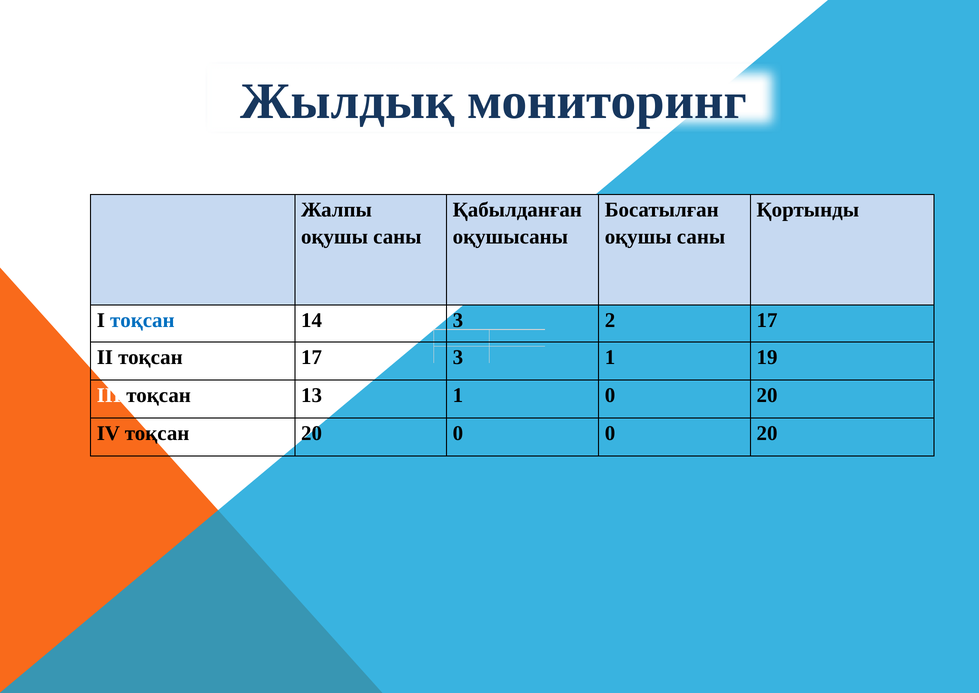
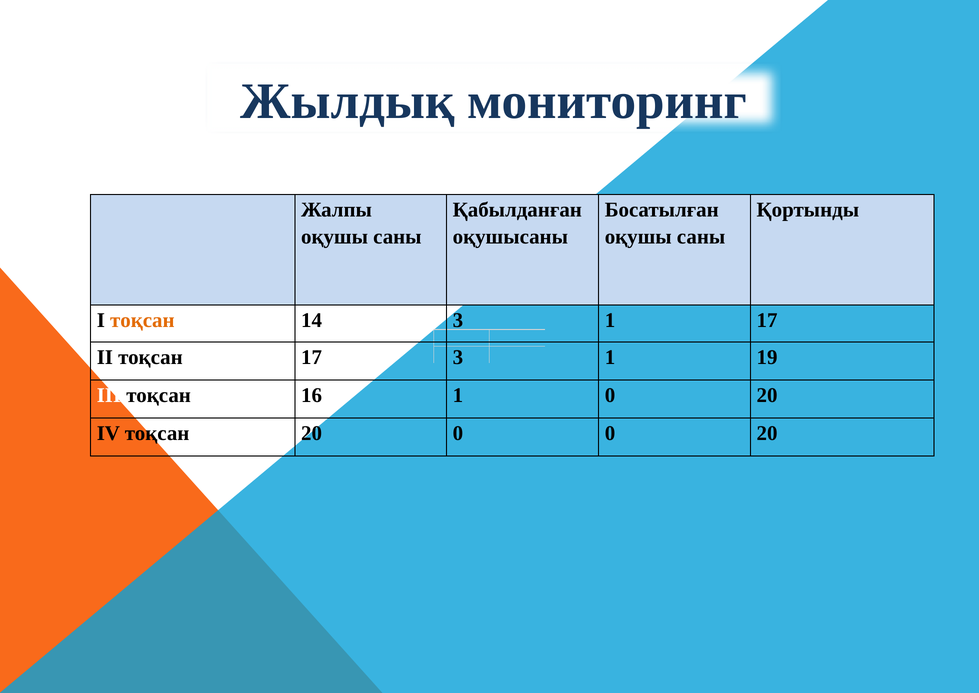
тоқсан at (142, 320) colour: blue -> orange
14 3 2: 2 -> 1
13: 13 -> 16
